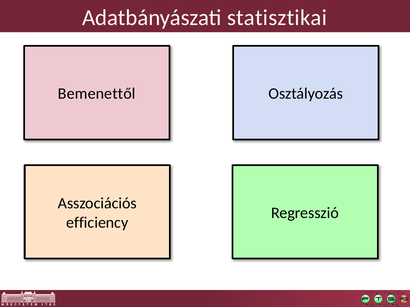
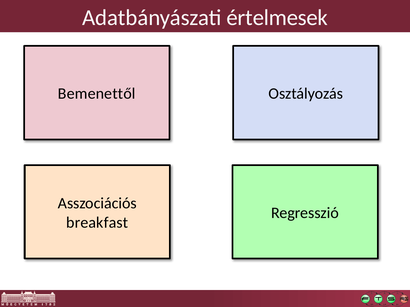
statisztikai: statisztikai -> értelmesek
efficiency: efficiency -> breakfast
